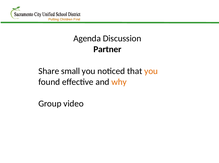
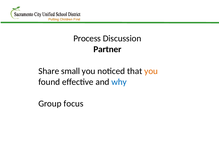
Agenda: Agenda -> Process
why colour: orange -> blue
video: video -> focus
